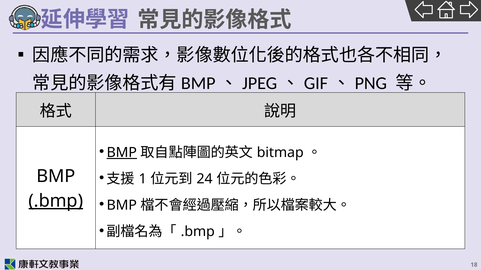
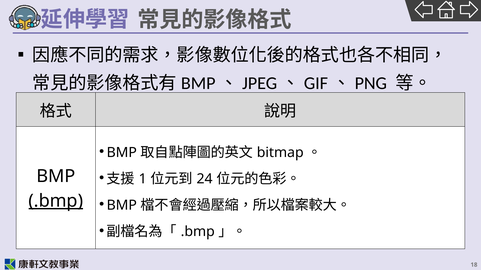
BMP at (122, 153) underline: present -> none
